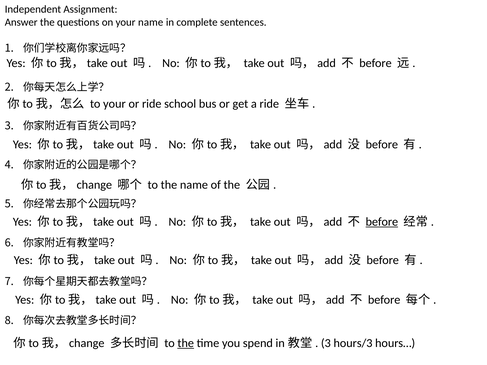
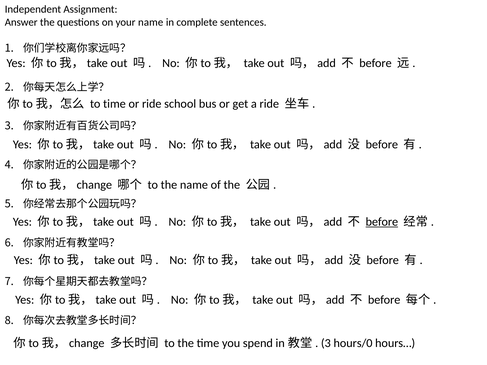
to your: your -> time
the at (186, 343) underline: present -> none
hours/3: hours/3 -> hours/0
